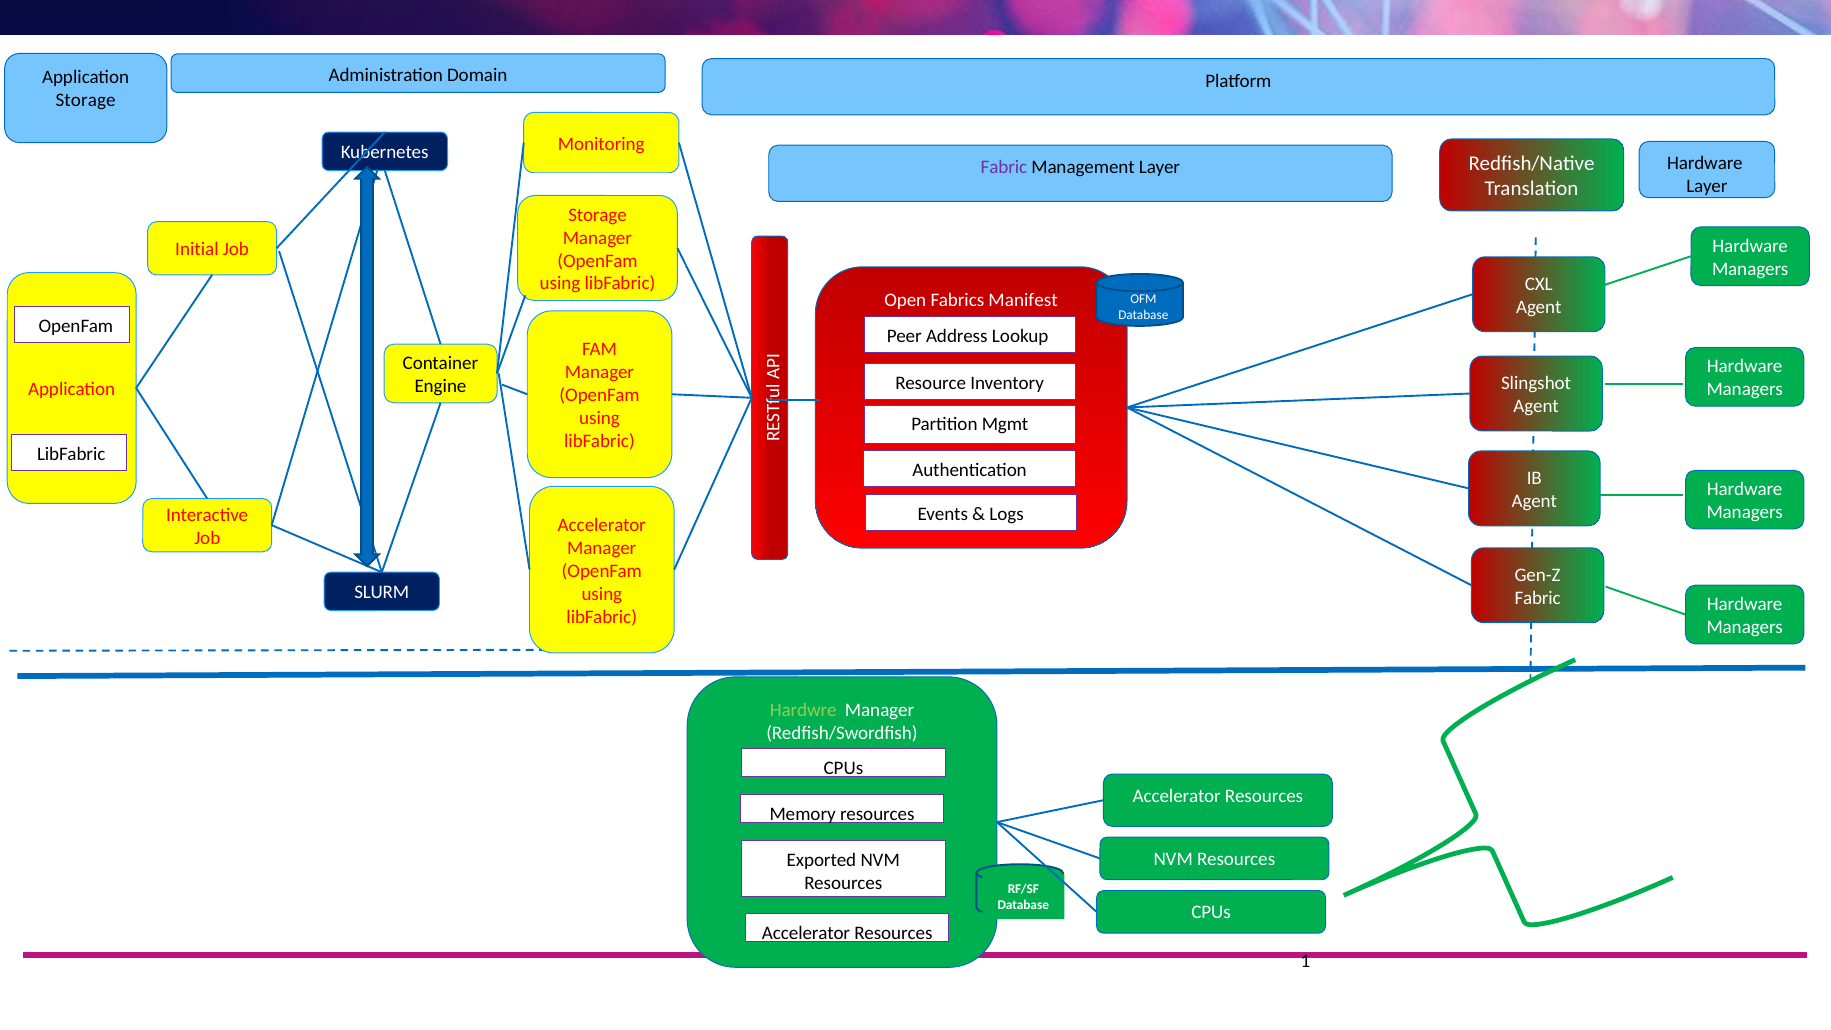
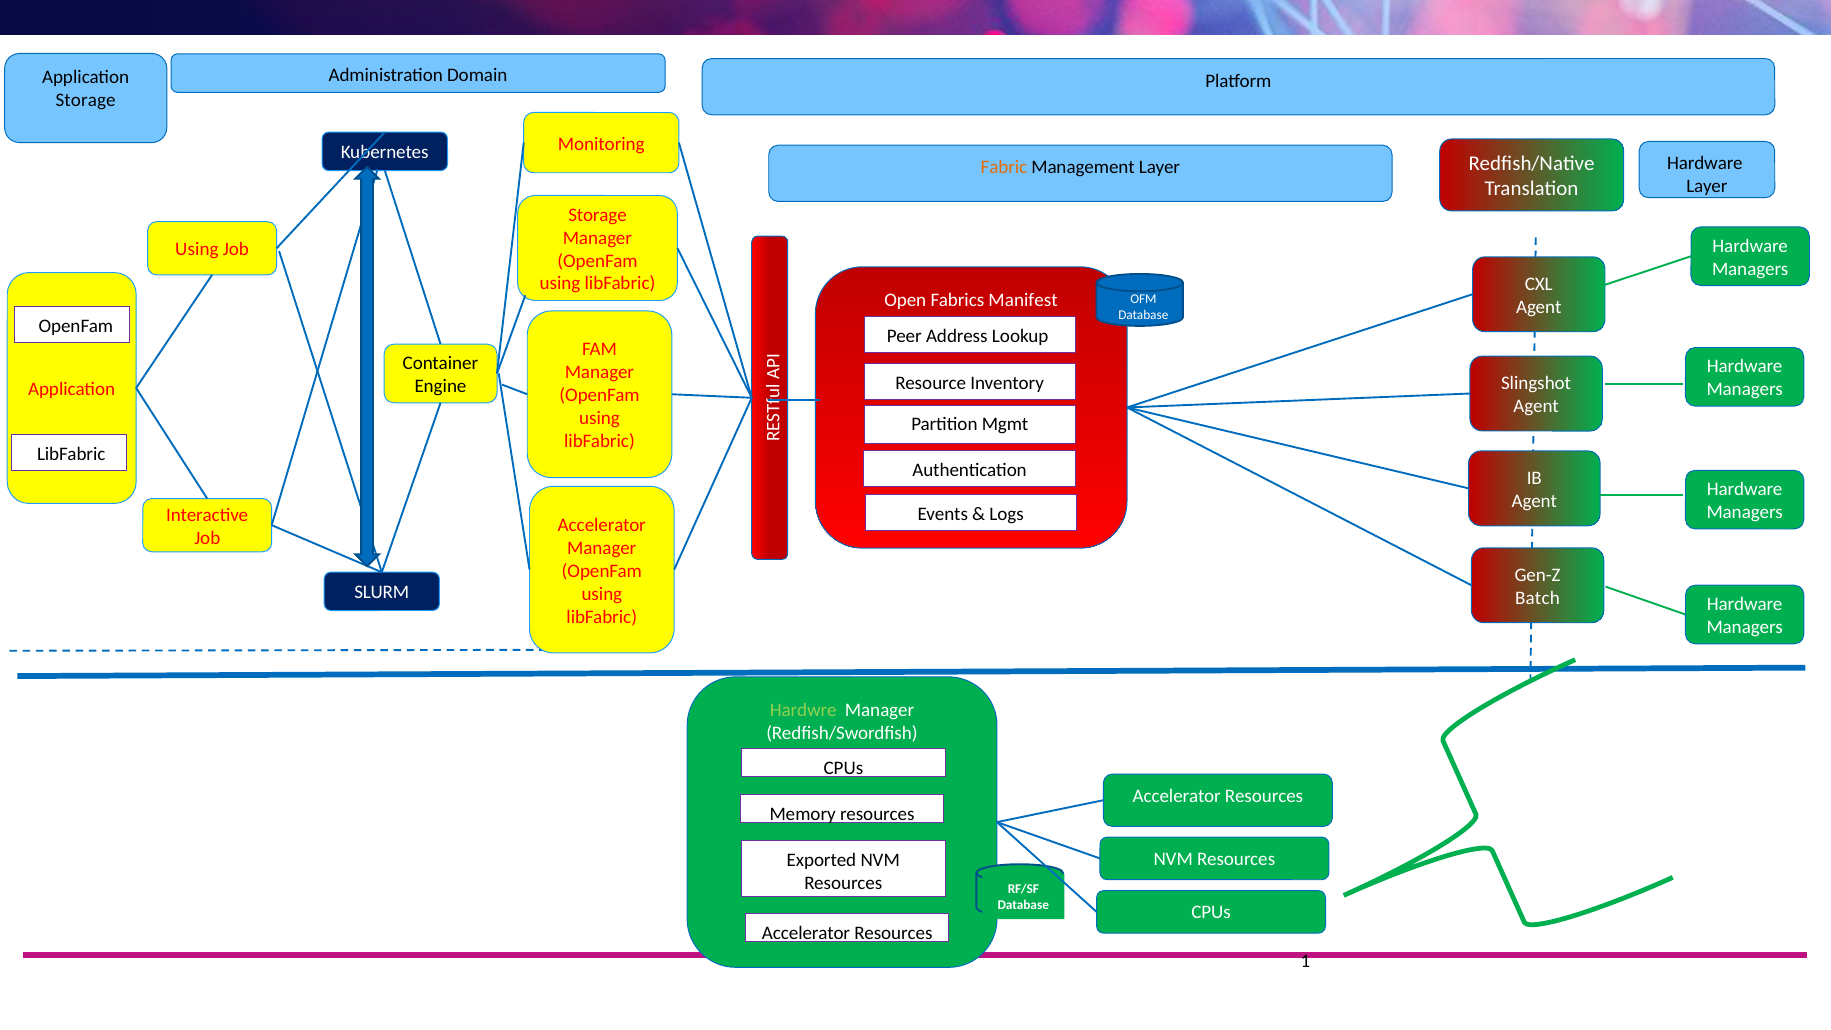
Fabric at (1004, 167) colour: purple -> orange
Initial at (197, 250): Initial -> Using
Fabric at (1538, 598): Fabric -> Batch
